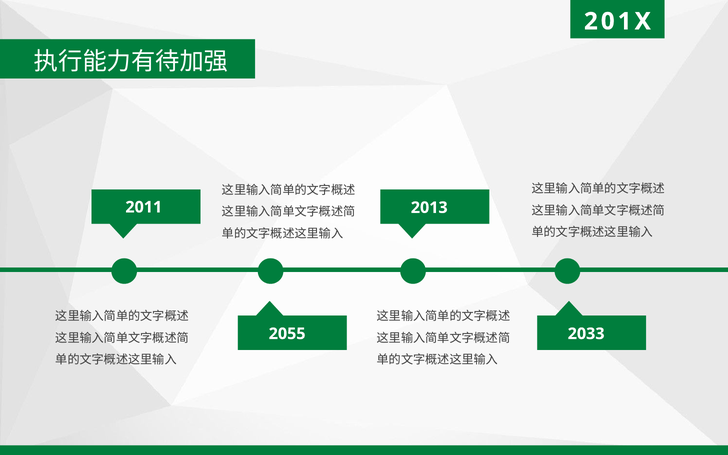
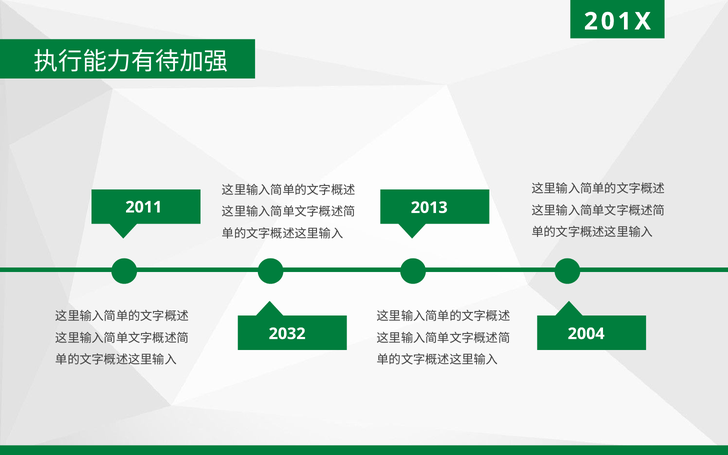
2055: 2055 -> 2032
2033: 2033 -> 2004
